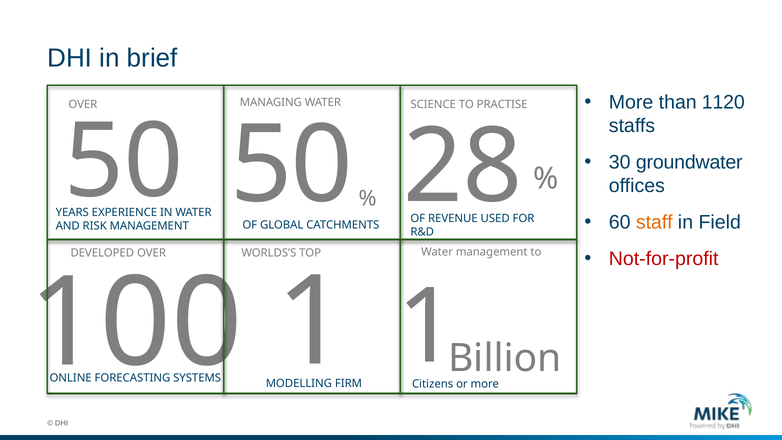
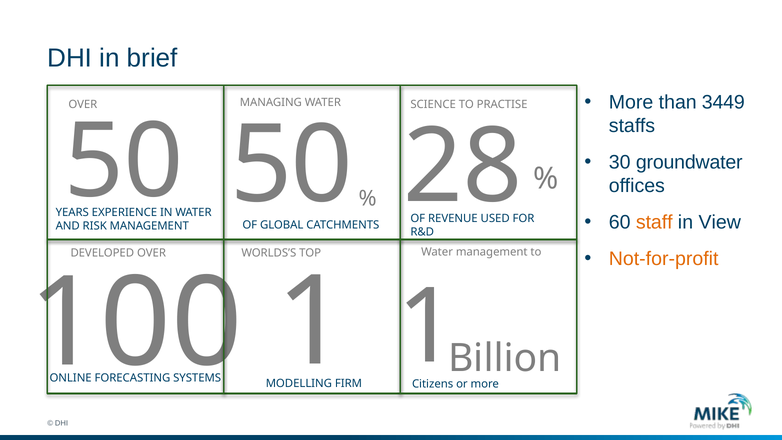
1120: 1120 -> 3449
Field: Field -> View
Not-for-profit colour: red -> orange
